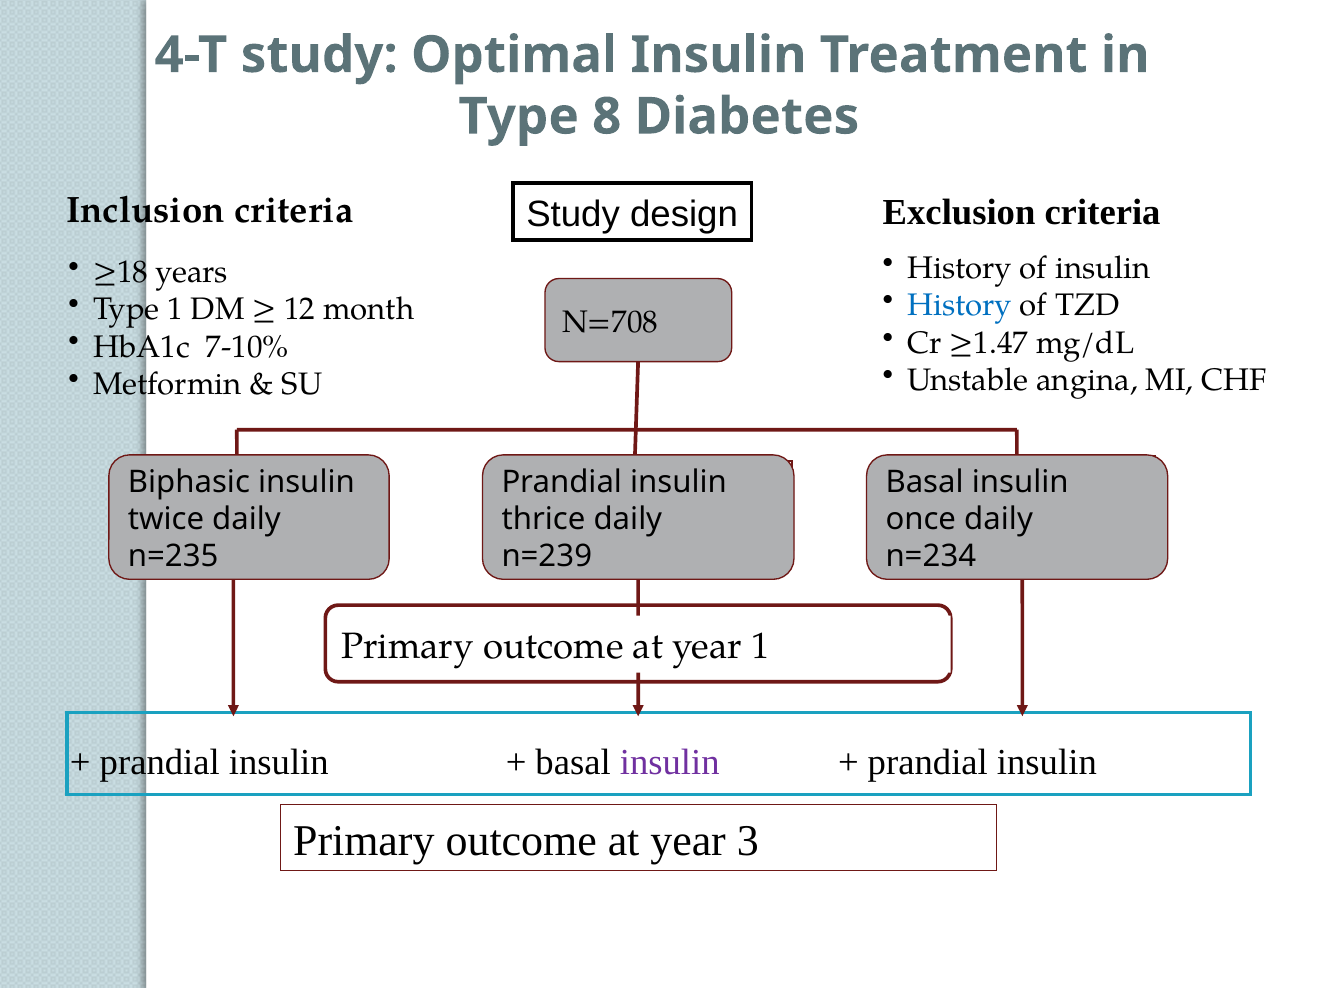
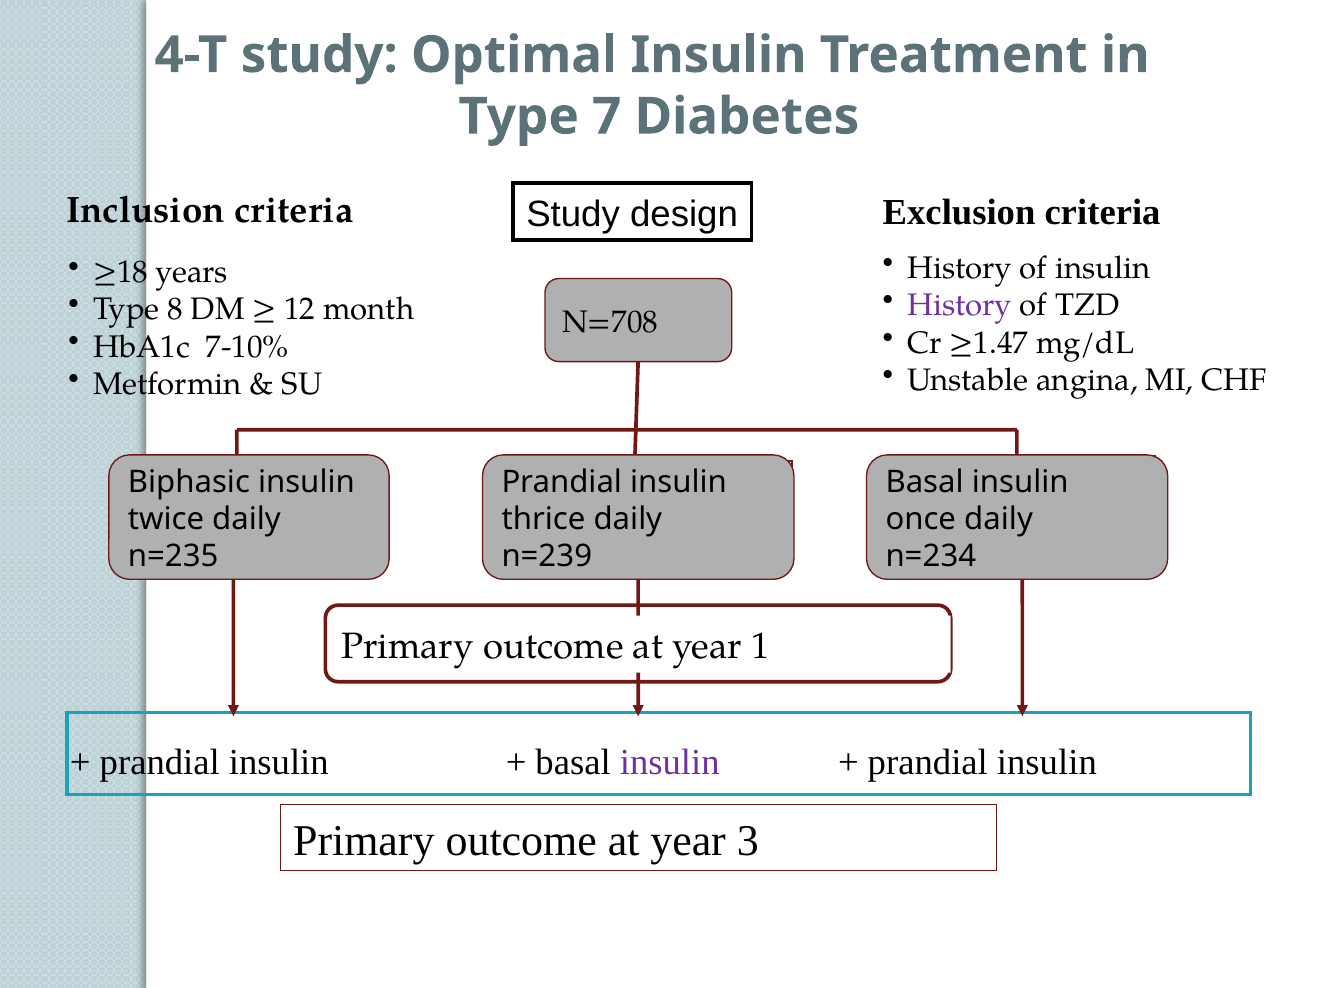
8: 8 -> 7
History at (960, 306) colour: blue -> purple
Type 1: 1 -> 8
